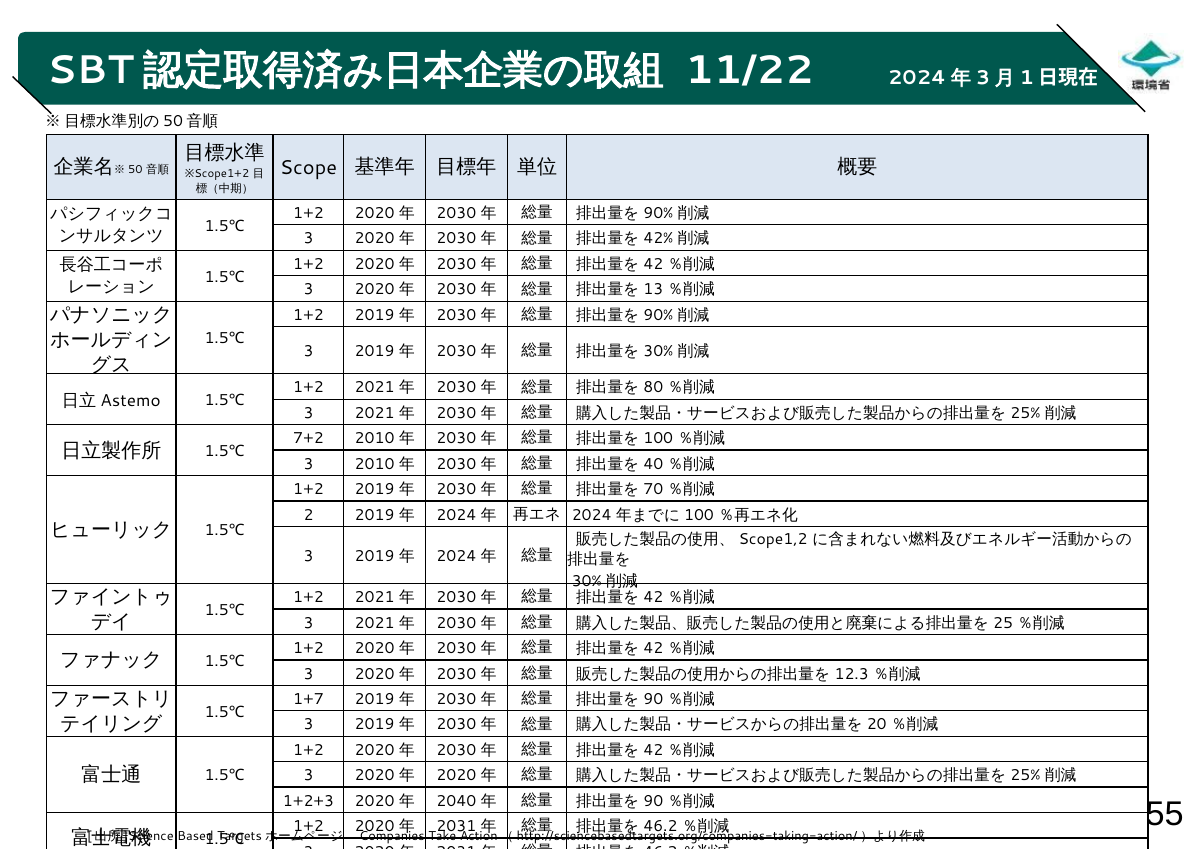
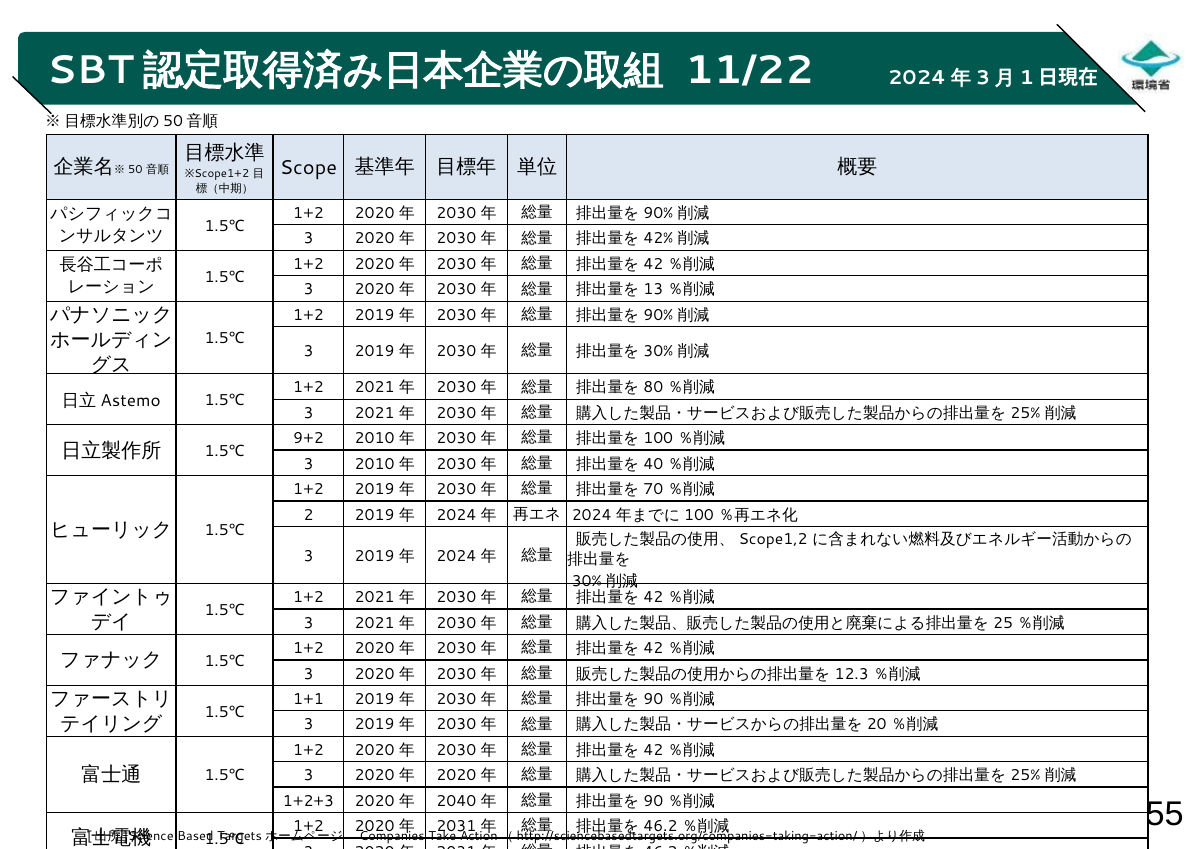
7+2: 7+2 -> 9+2
1+7: 1+7 -> 1+1
